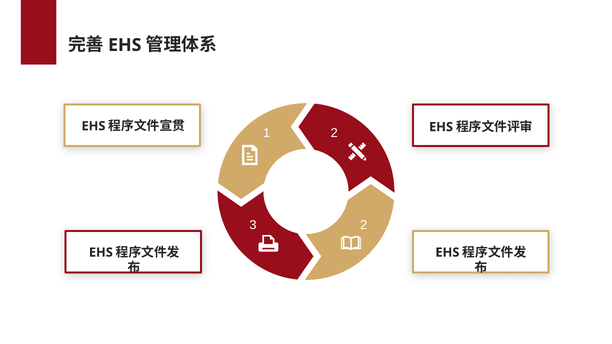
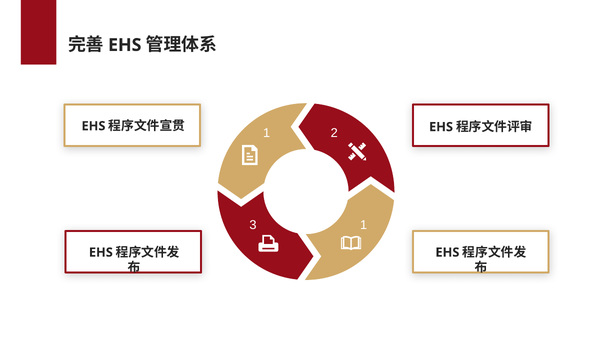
3 2: 2 -> 1
